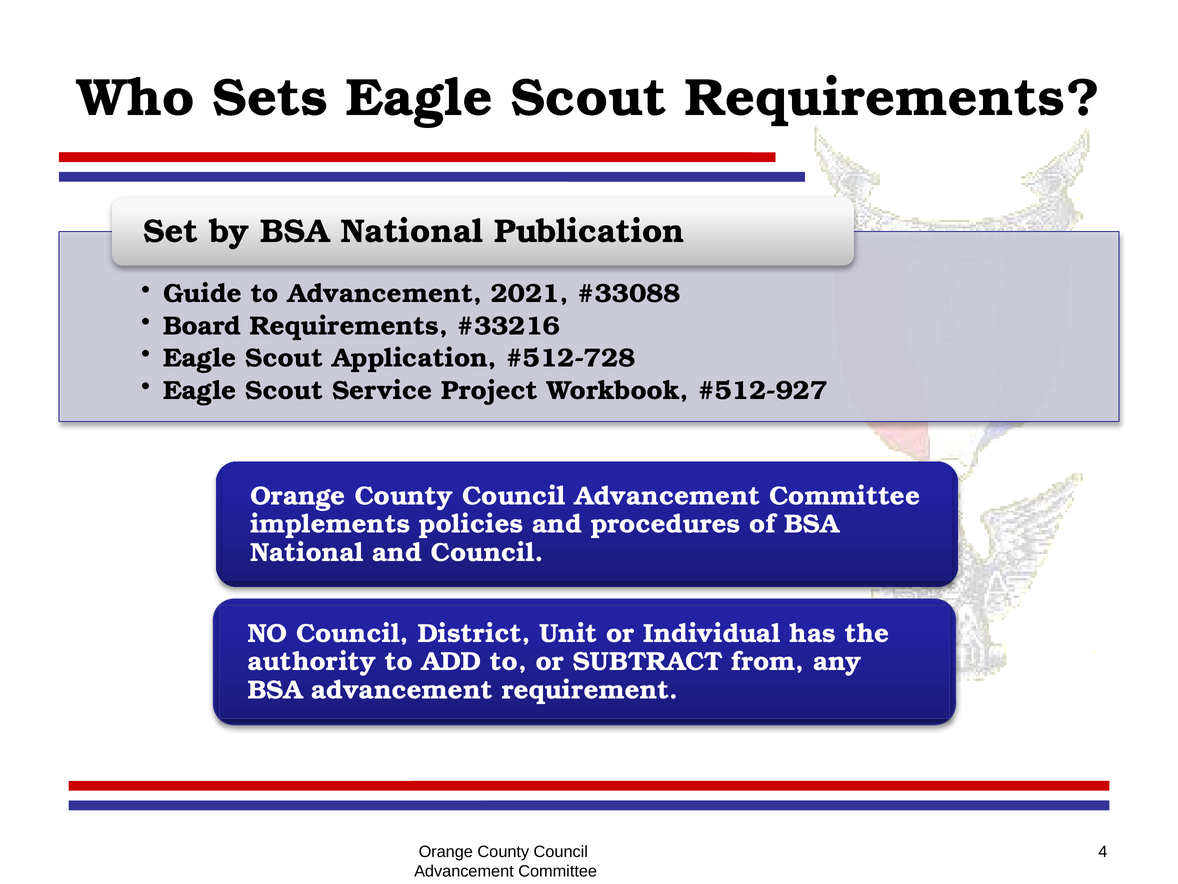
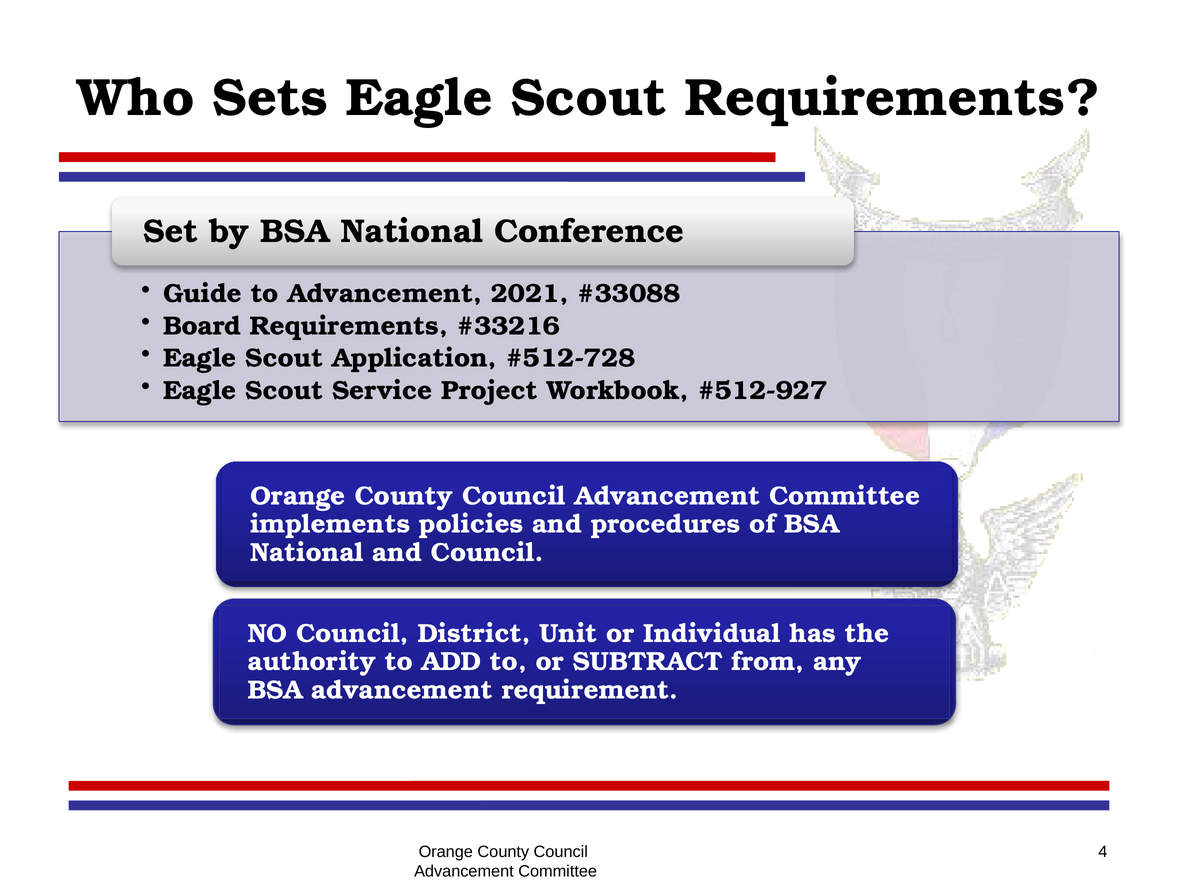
Publication: Publication -> Conference
